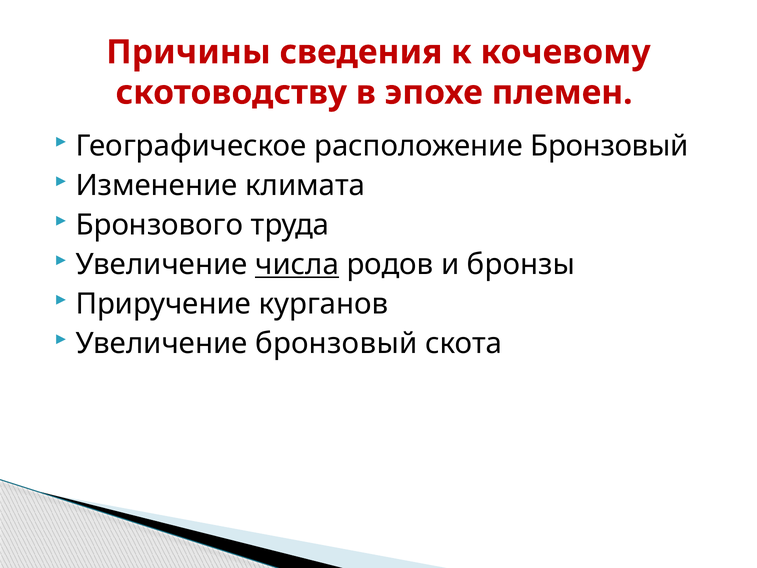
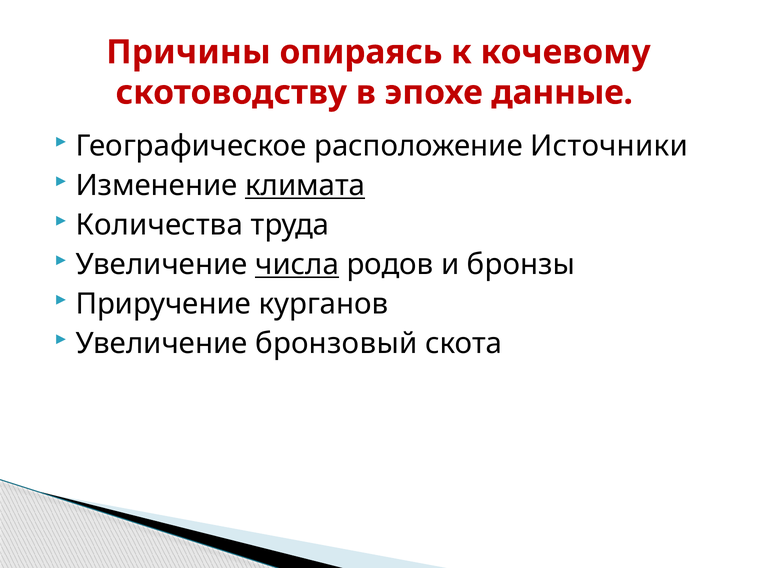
сведения: сведения -> опираясь
племен: племен -> данные
расположение Бронзовый: Бронзовый -> Источники
климата underline: none -> present
Бронзового: Бронзового -> Количества
